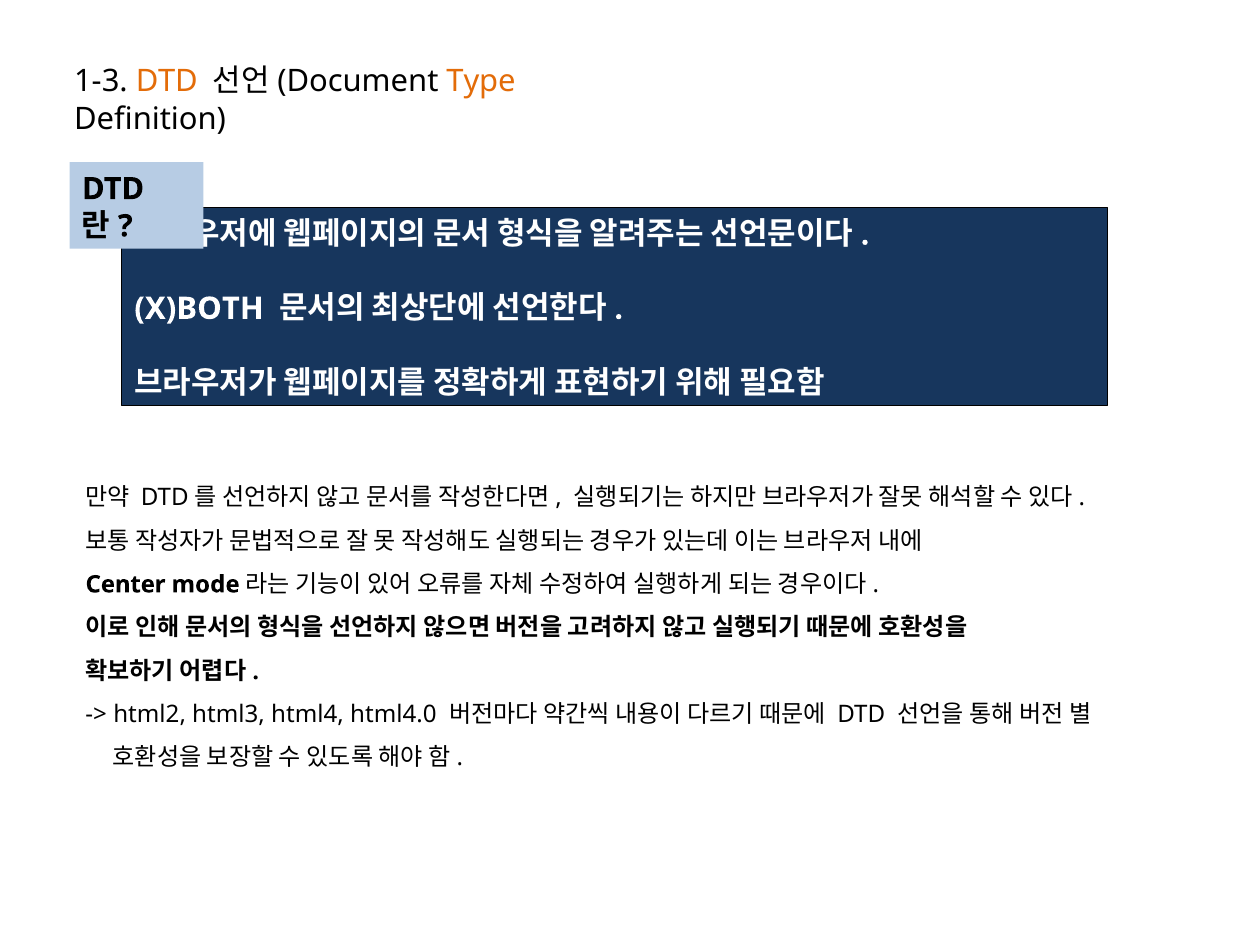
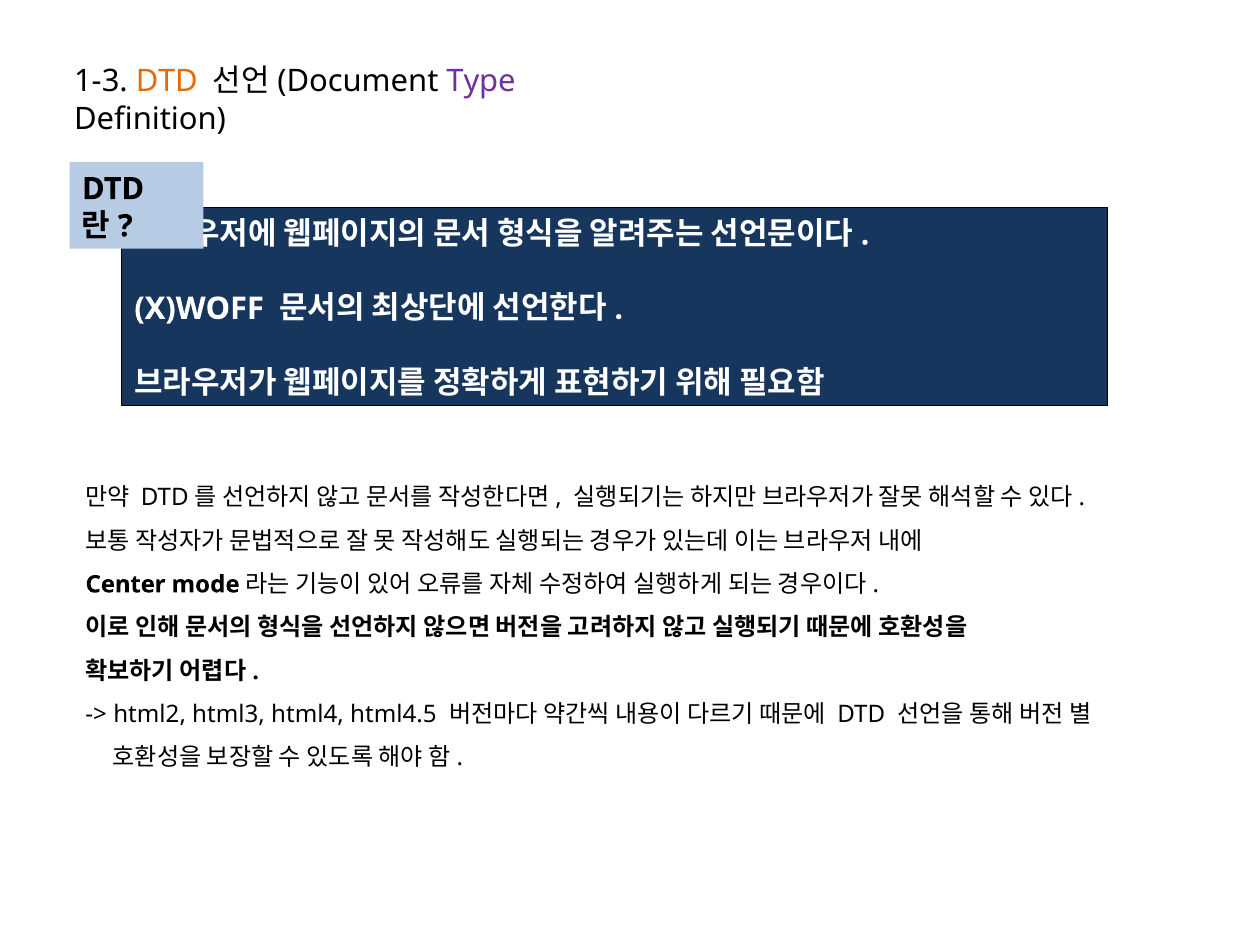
Type colour: orange -> purple
X)BOTH: X)BOTH -> X)WOFF
html4.0: html4.0 -> html4.5
